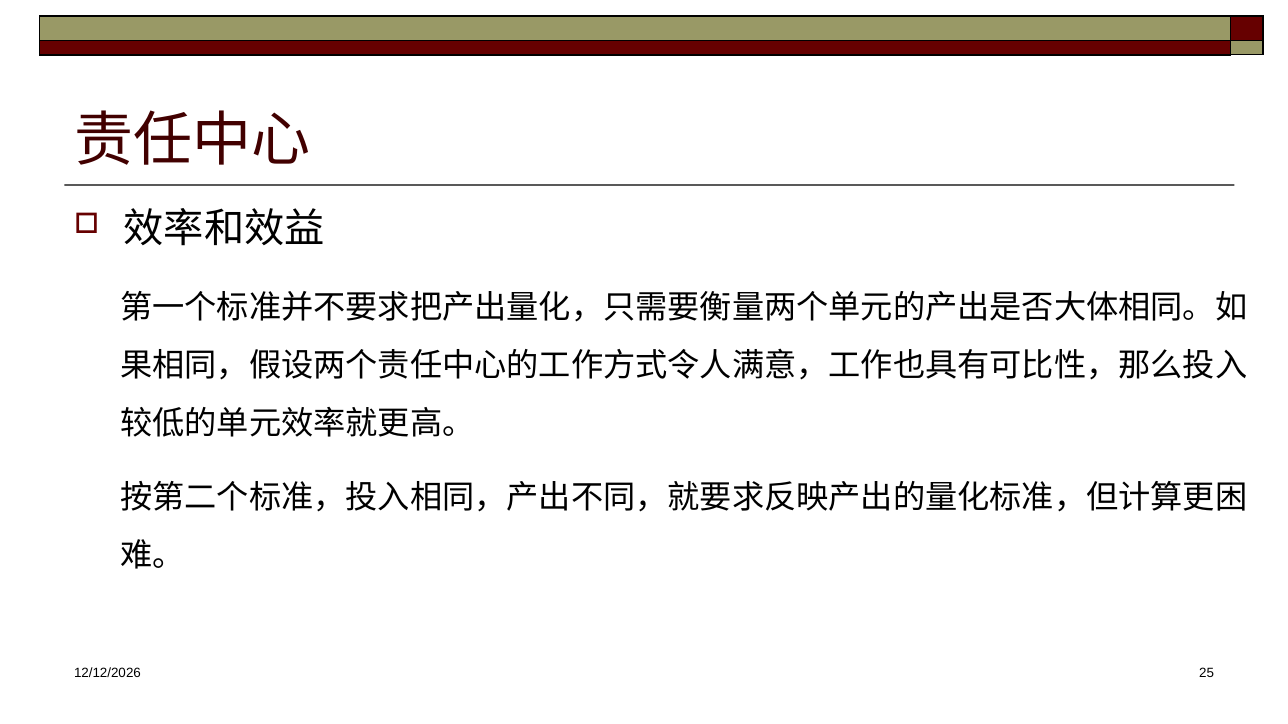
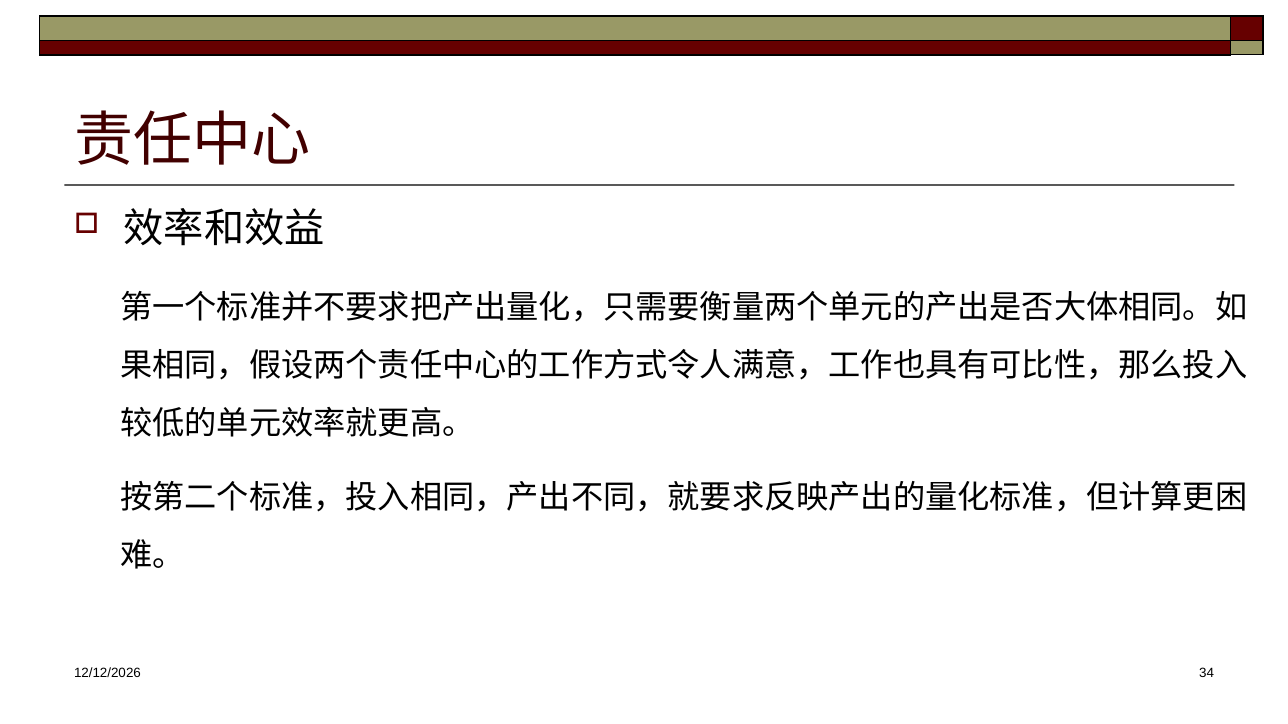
25: 25 -> 34
